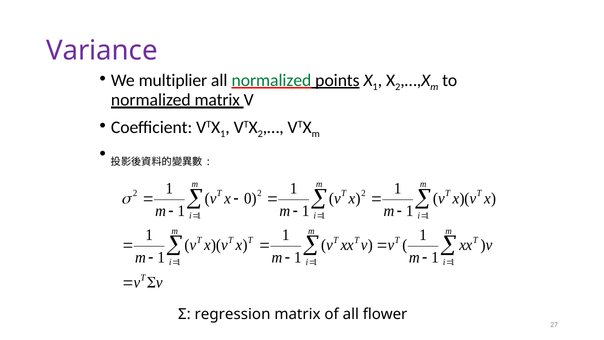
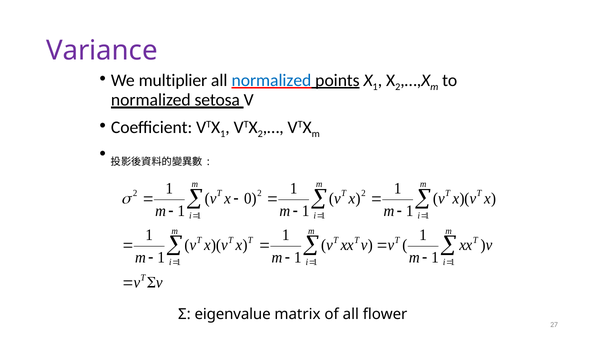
normalized at (271, 80) colour: green -> blue
normalized matrix: matrix -> setosa
regression: regression -> eigenvalue
